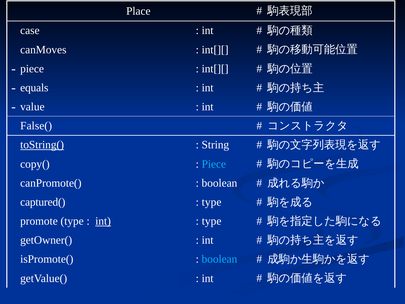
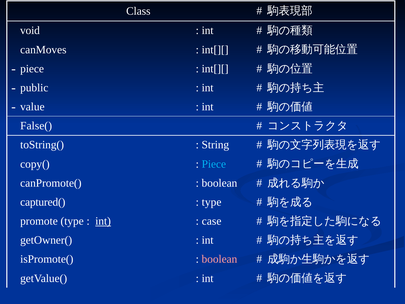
Place: Place -> Class
case: case -> void
equals: equals -> public
toString( underline: present -> none
type at (212, 221): type -> case
boolean at (219, 259) colour: light blue -> pink
